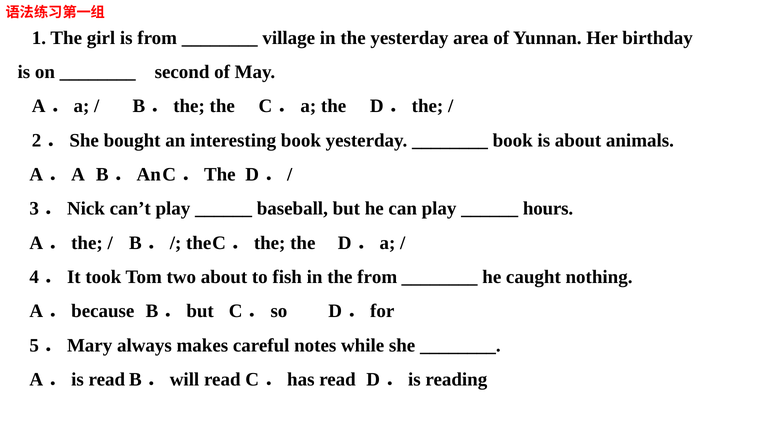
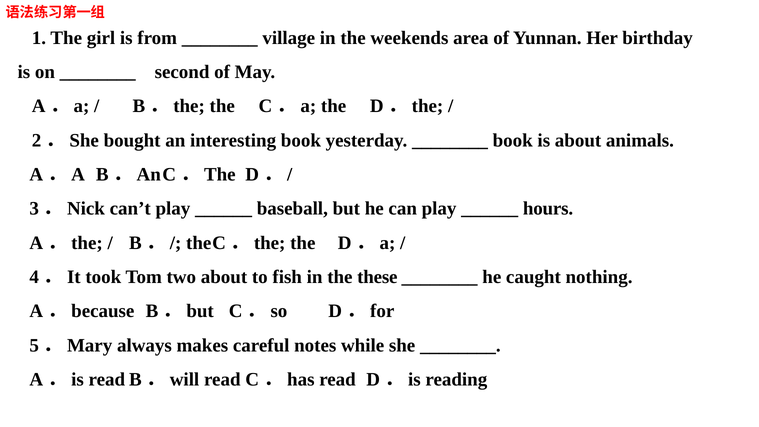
the yesterday: yesterday -> weekends
the from: from -> these
